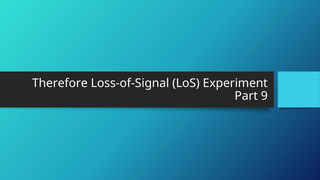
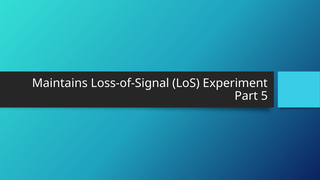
Therefore: Therefore -> Maintains
9: 9 -> 5
